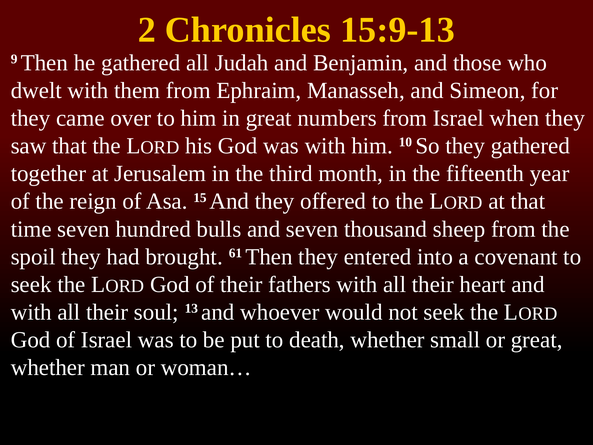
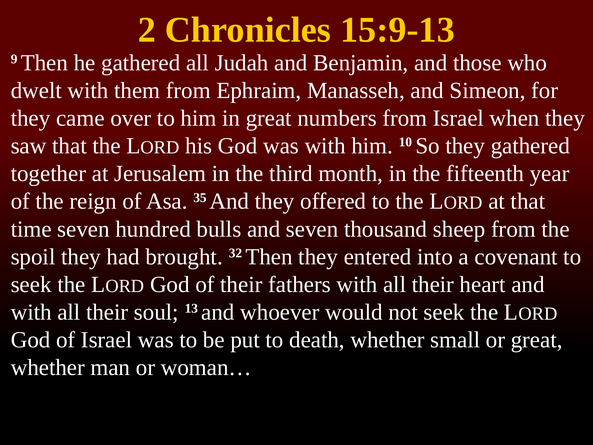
15: 15 -> 35
61: 61 -> 32
